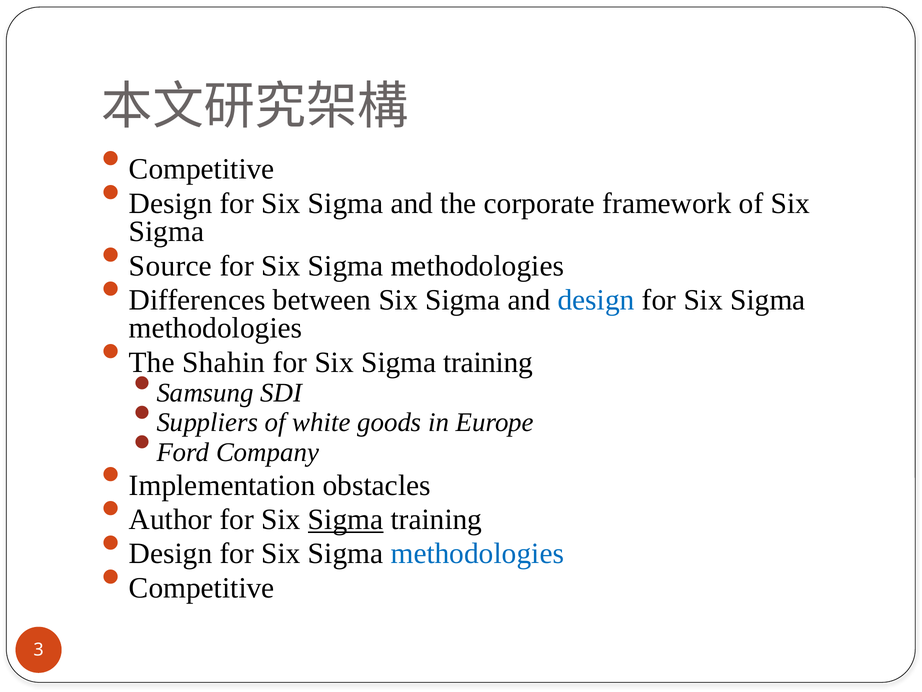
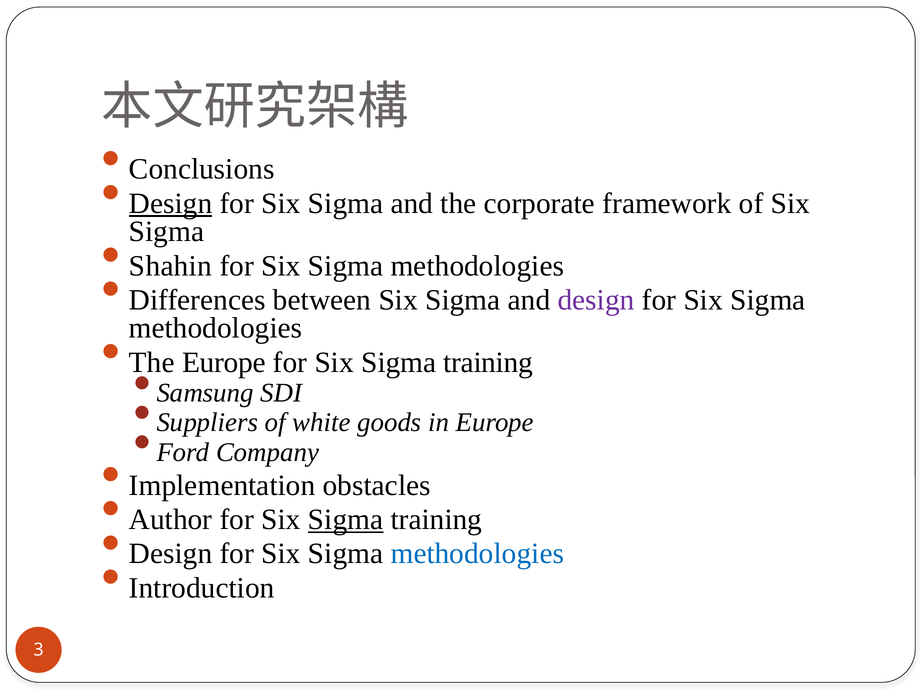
Competitive at (202, 169): Competitive -> Conclusions
Design at (171, 203) underline: none -> present
Source: Source -> Shahin
design at (596, 300) colour: blue -> purple
The Shahin: Shahin -> Europe
Competitive at (202, 587): Competitive -> Introduction
